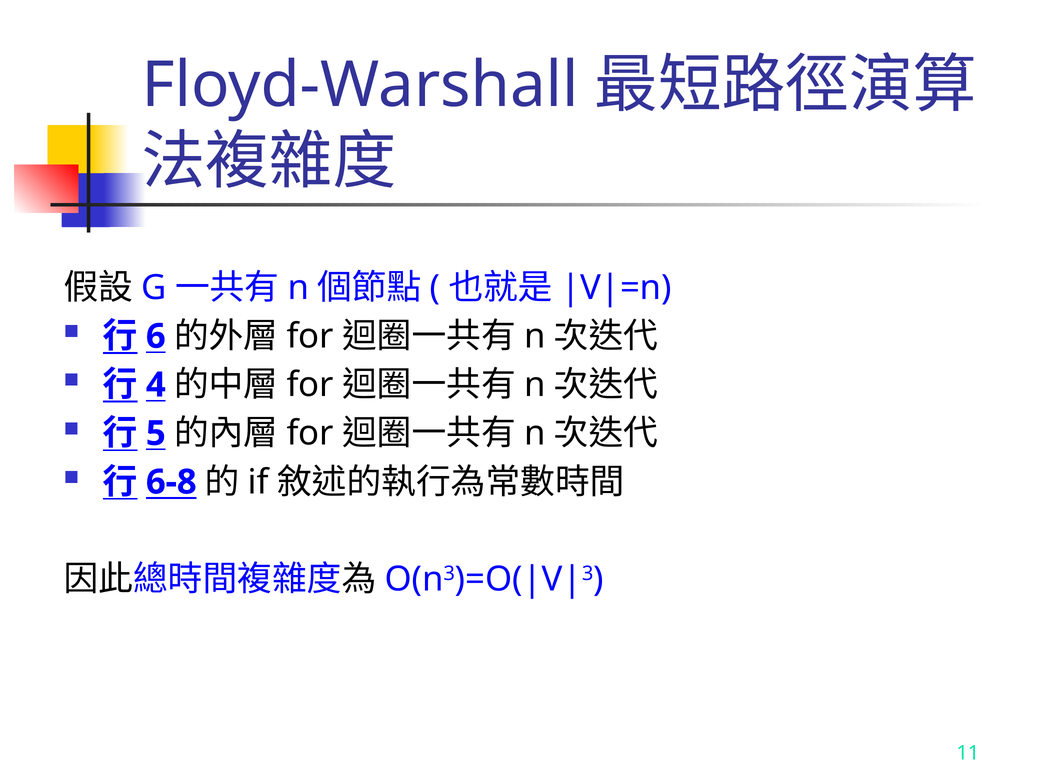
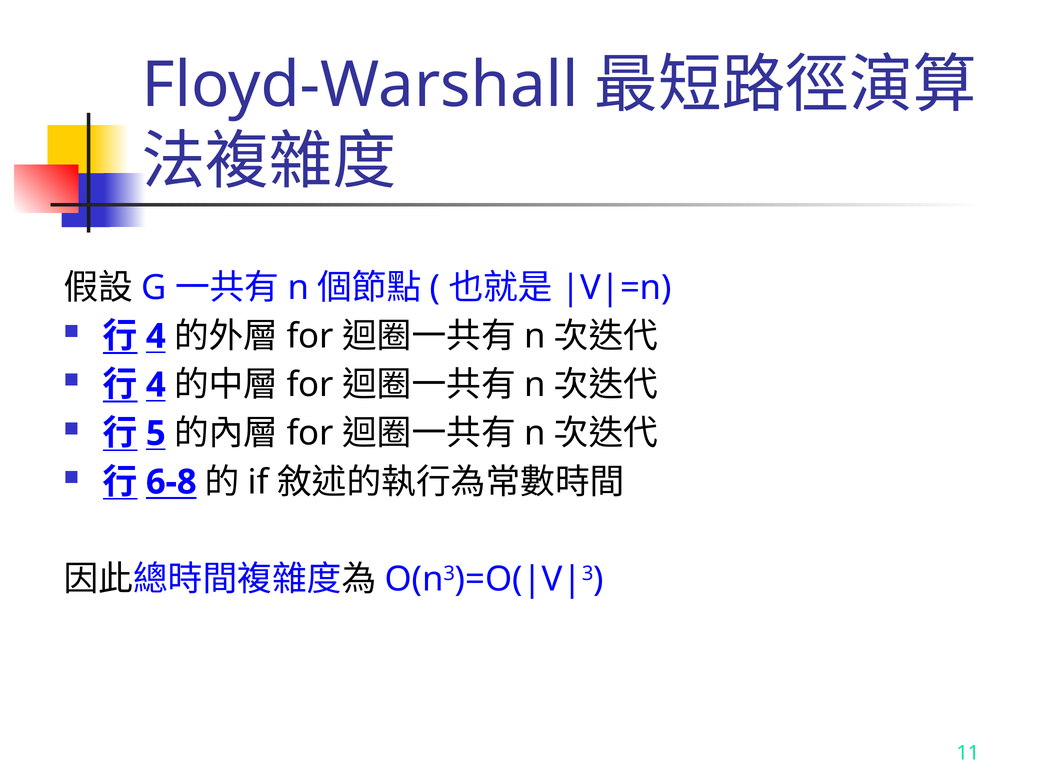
6 at (156, 337): 6 -> 4
